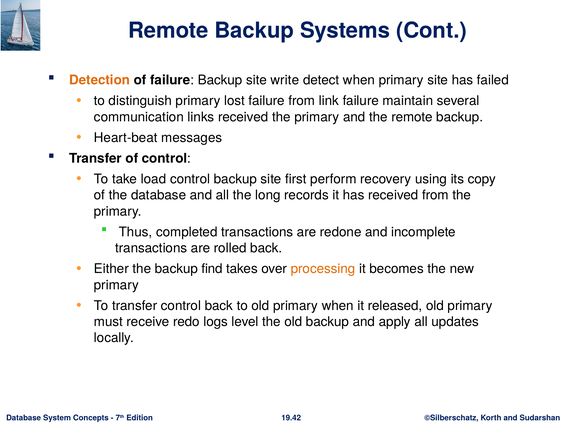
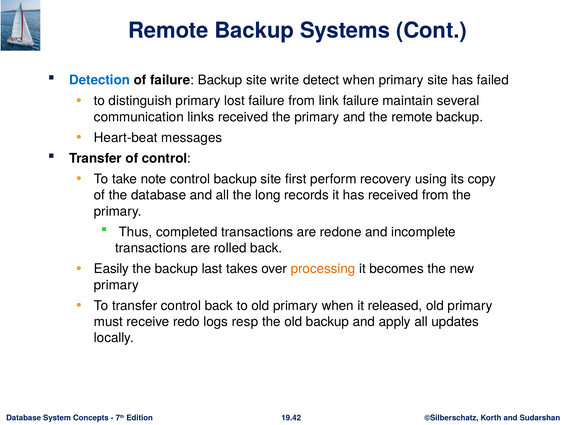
Detection colour: orange -> blue
load: load -> note
Either: Either -> Easily
find: find -> last
level: level -> resp
